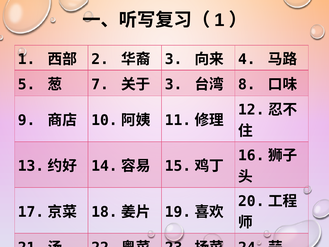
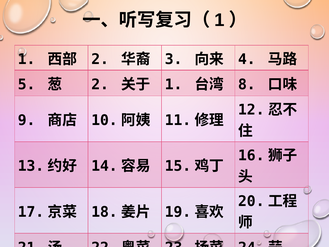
7 at (100, 84): 7 -> 2
3 at (174, 84): 3 -> 1
